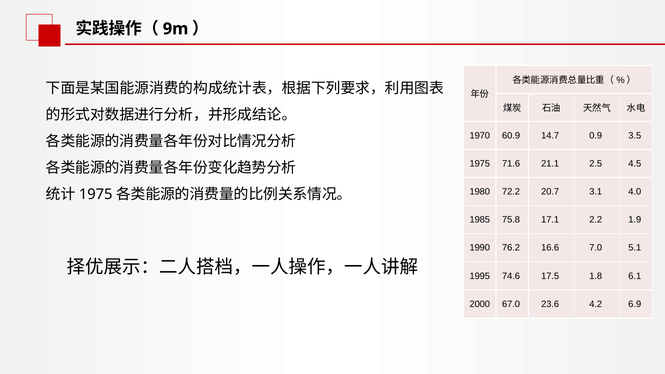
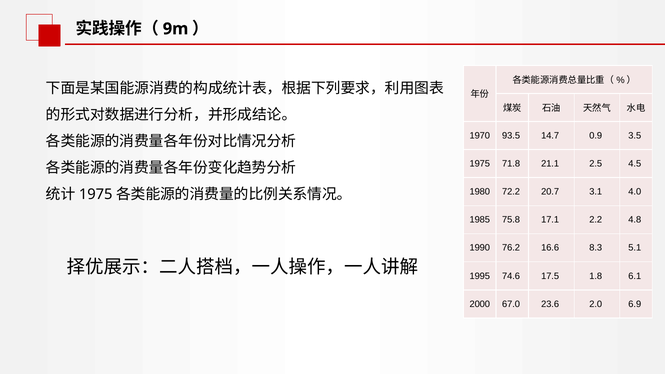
60.9: 60.9 -> 93.5
71.6: 71.6 -> 71.8
1.9: 1.9 -> 4.8
7.0: 7.0 -> 8.3
4.2: 4.2 -> 2.0
